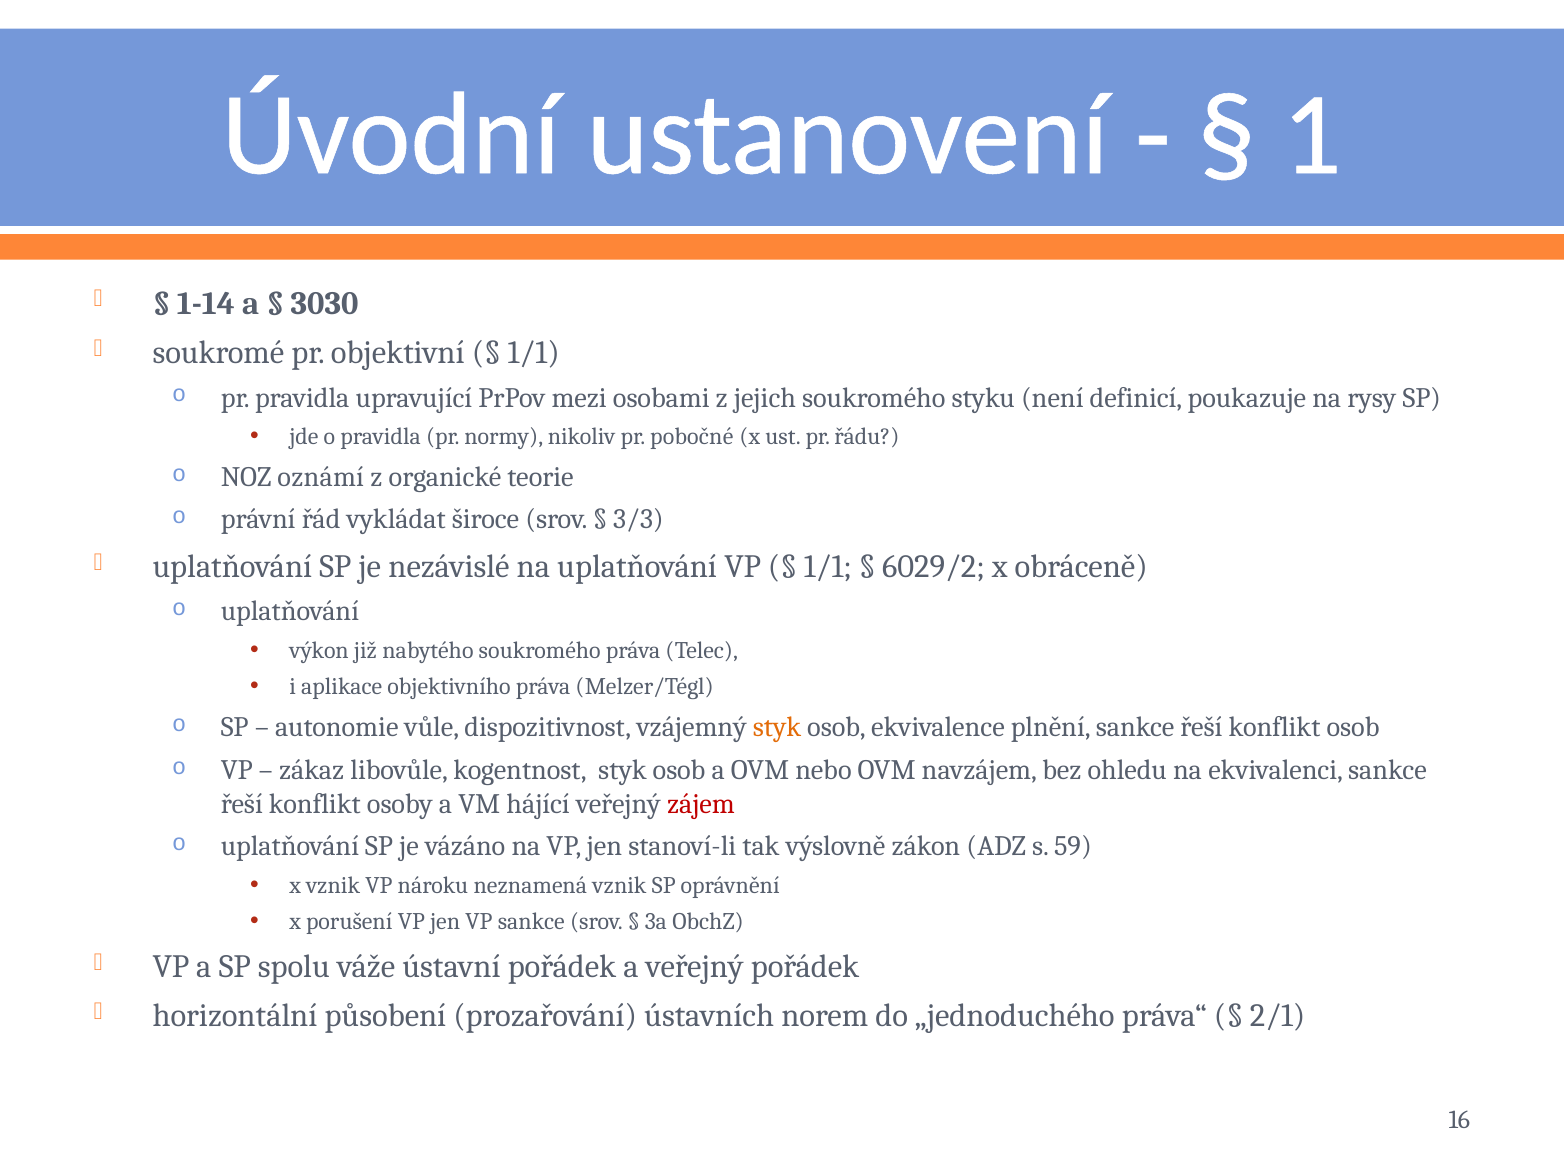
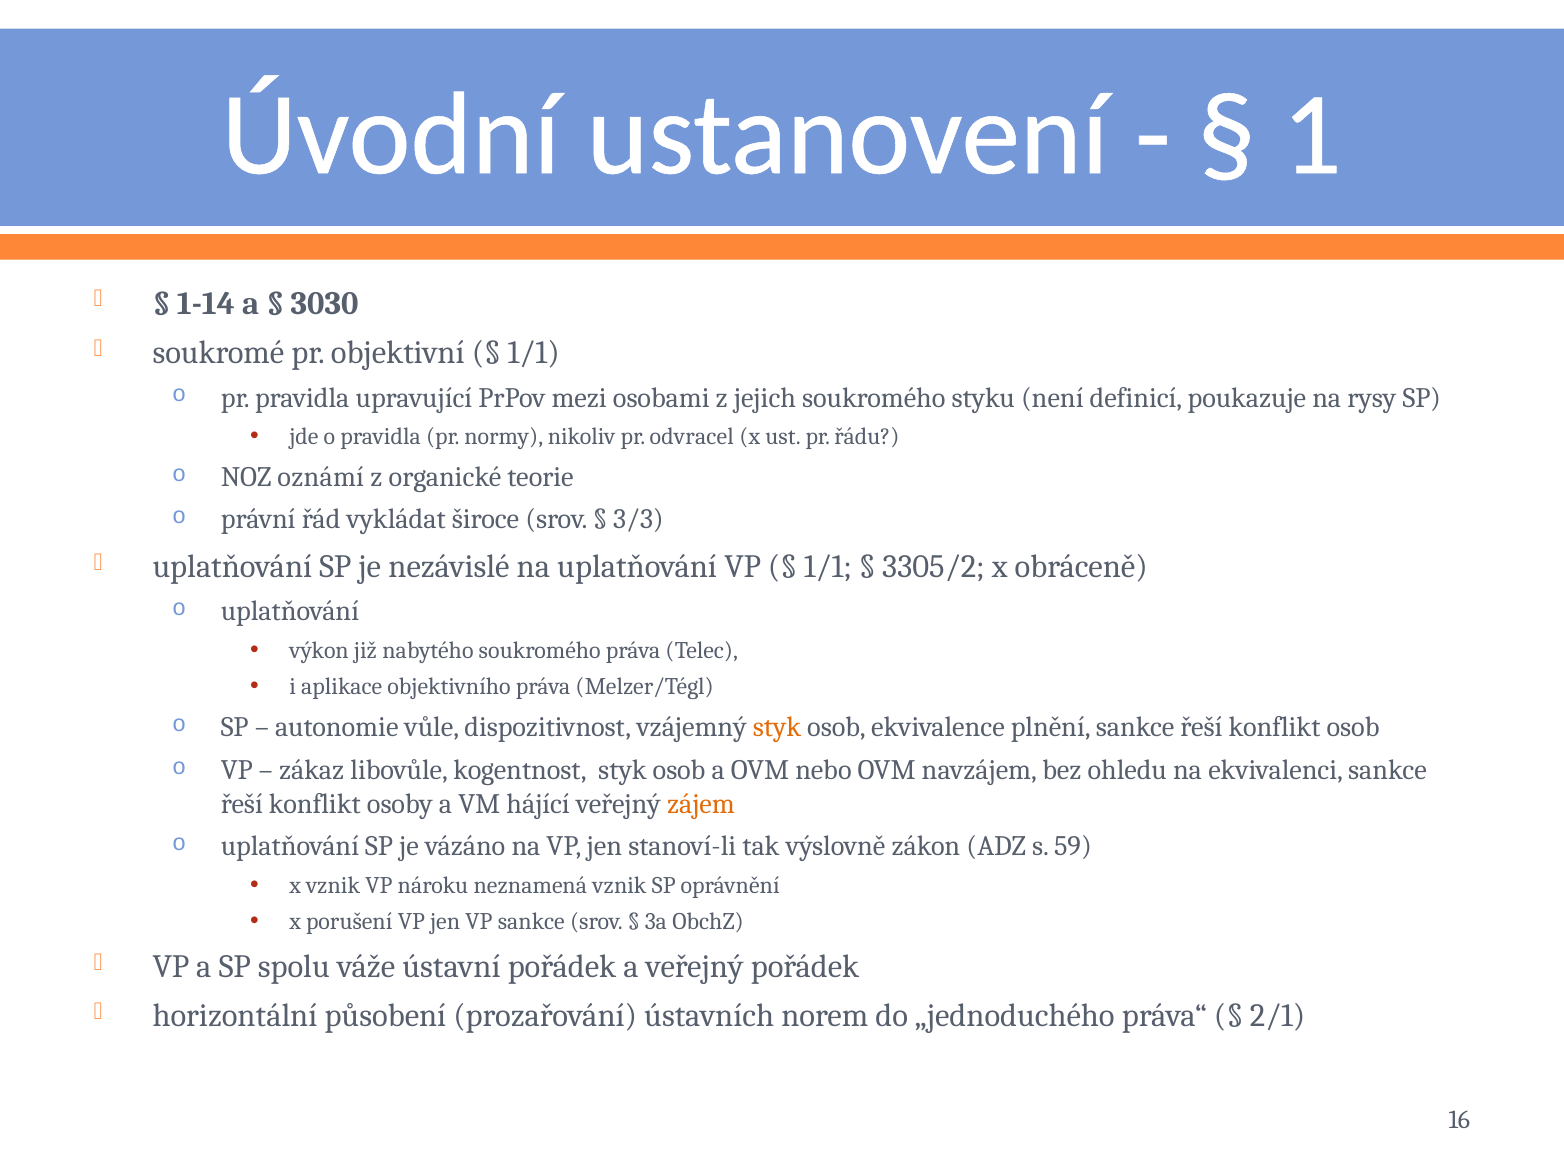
pobočné: pobočné -> odvracel
6029/2: 6029/2 -> 3305/2
zájem colour: red -> orange
